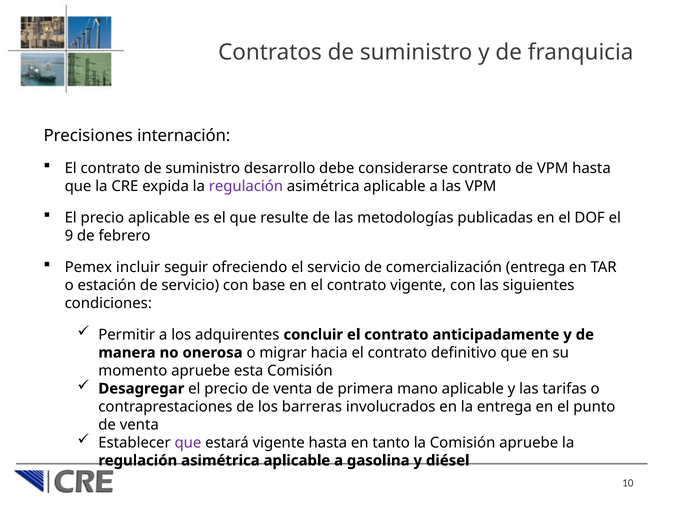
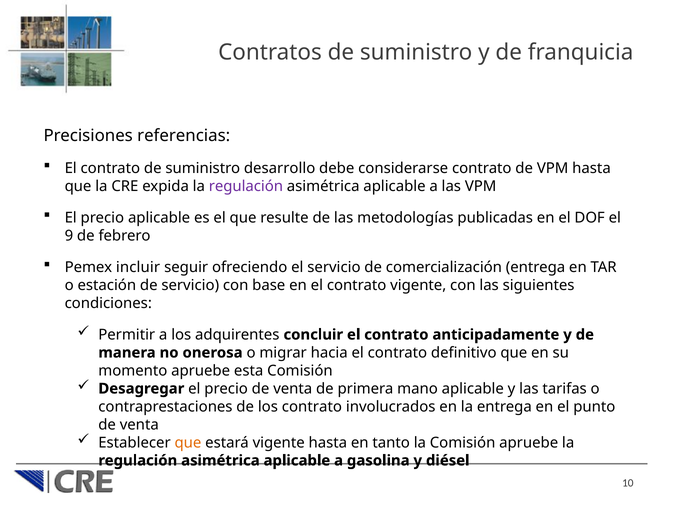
internación: internación -> referencias
los barreras: barreras -> contrato
que at (188, 442) colour: purple -> orange
